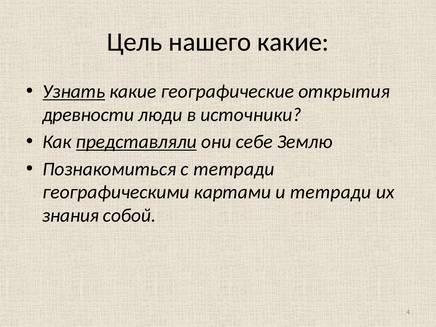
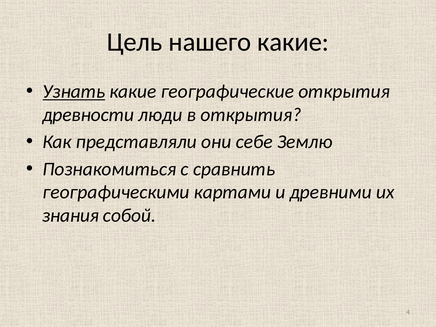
в источники: источники -> открытия
представляли underline: present -> none
с тетради: тетради -> сравнить
и тетради: тетради -> древними
